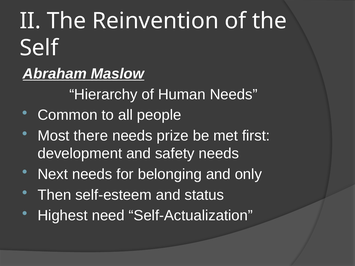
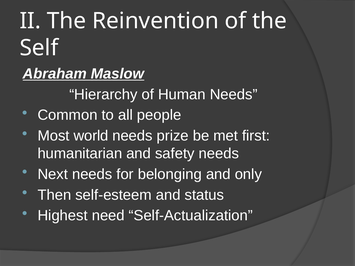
there: there -> world
development: development -> humanitarian
